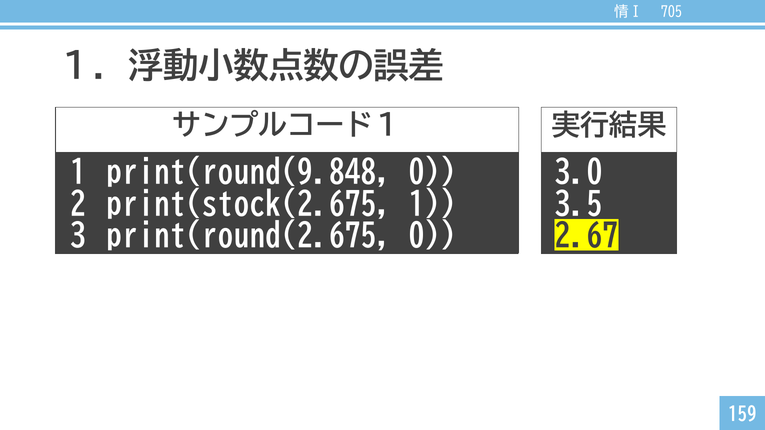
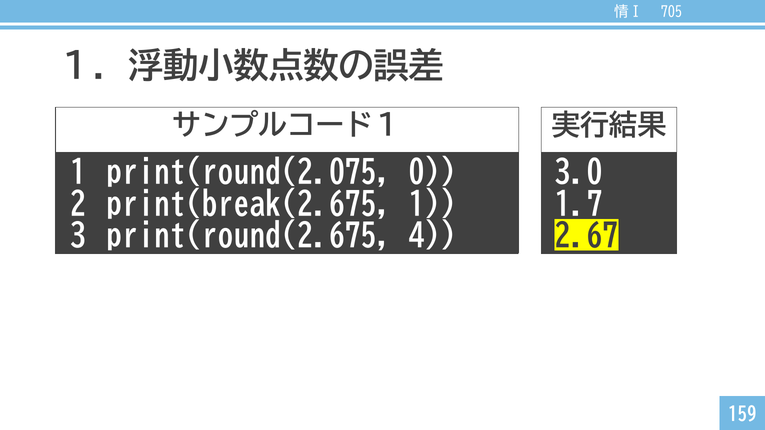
print(round(9.848: print(round(9.848 -> print(round(2.075
print(stock(2.675: print(stock(2.675 -> print(break(2.675
3.5: 3.5 -> 1.7
print(round(2.675 0: 0 -> 4
